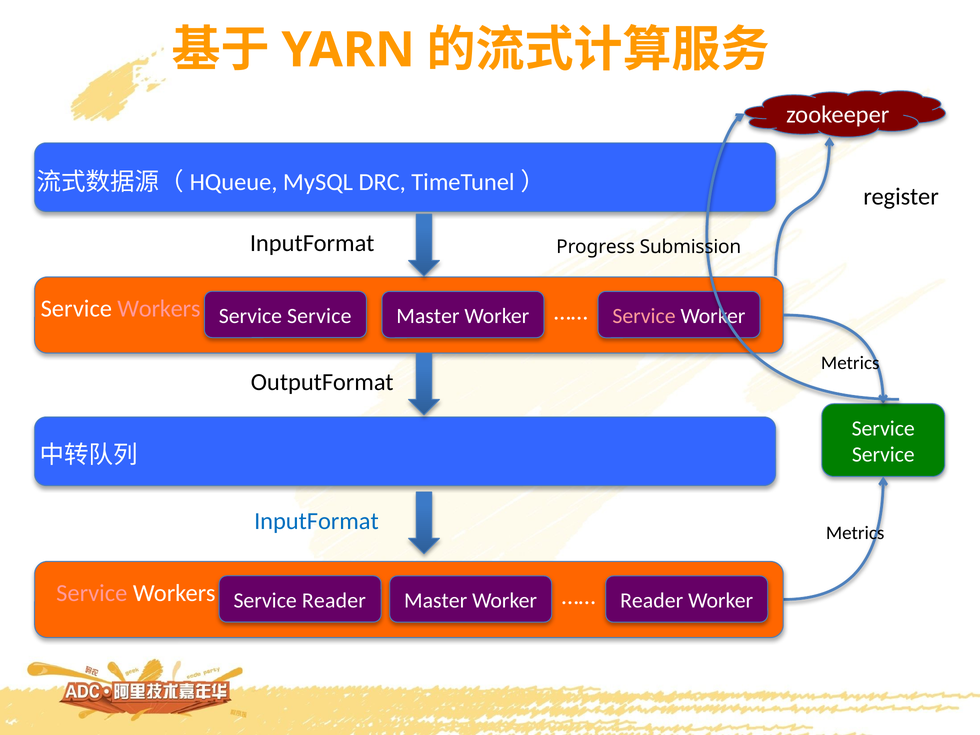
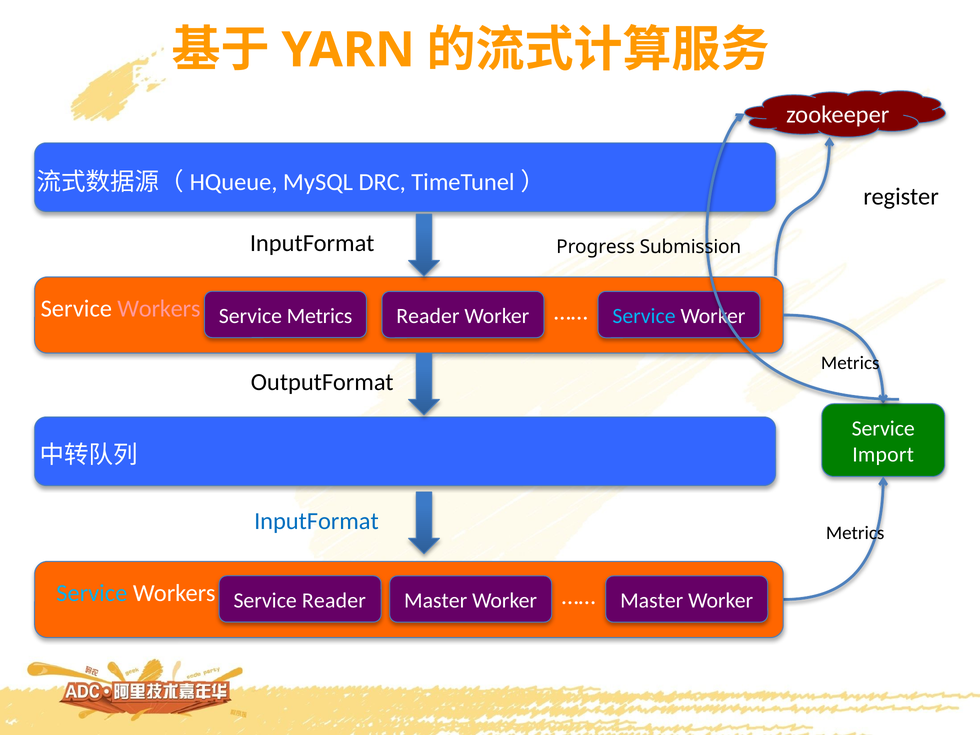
Service at (319, 316): Service -> Metrics
Master at (428, 316): Master -> Reader
Service at (644, 316) colour: pink -> light blue
Service at (883, 455): Service -> Import
Service at (92, 593) colour: pink -> light blue
Worker Reader: Reader -> Master
